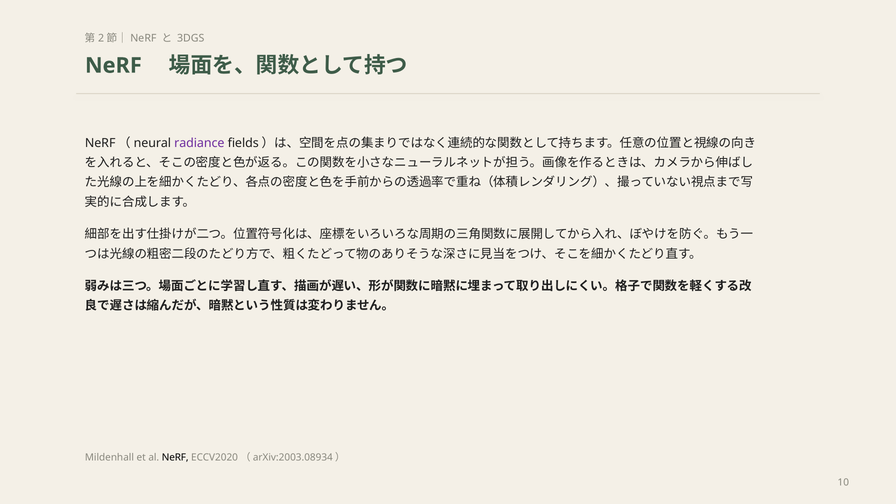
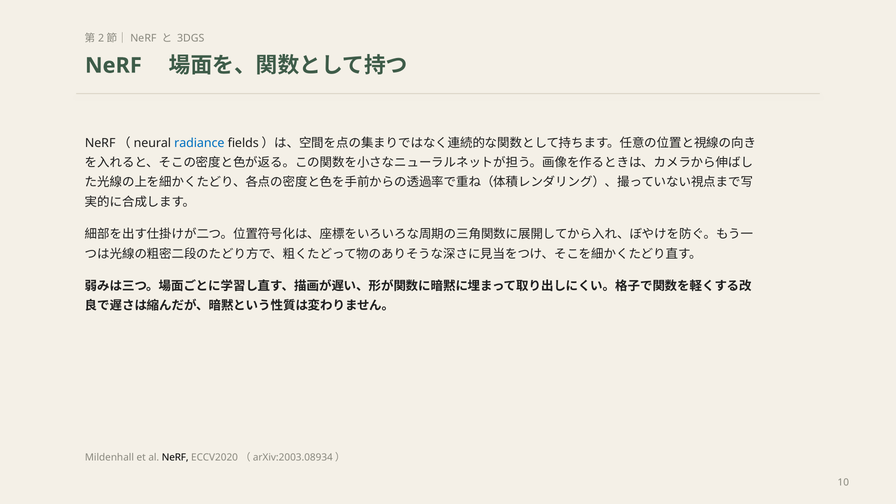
radiance colour: purple -> blue
